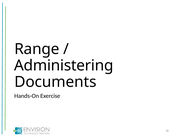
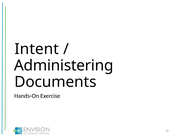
Range: Range -> Intent
